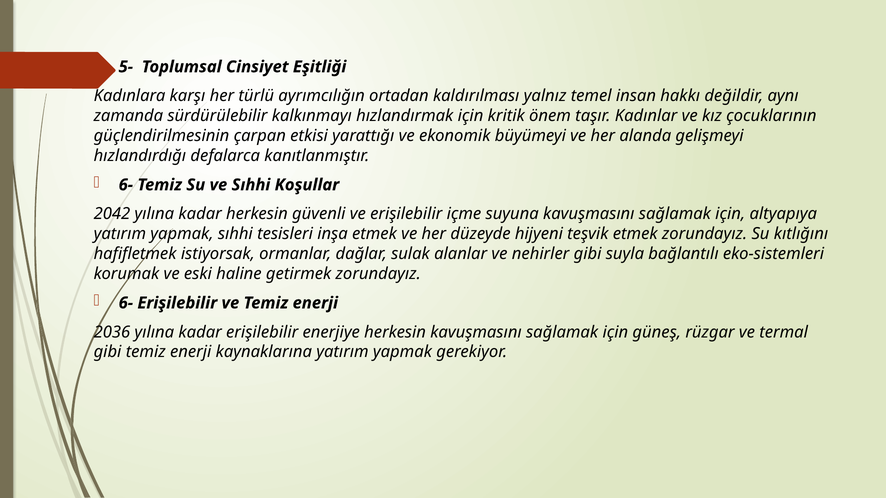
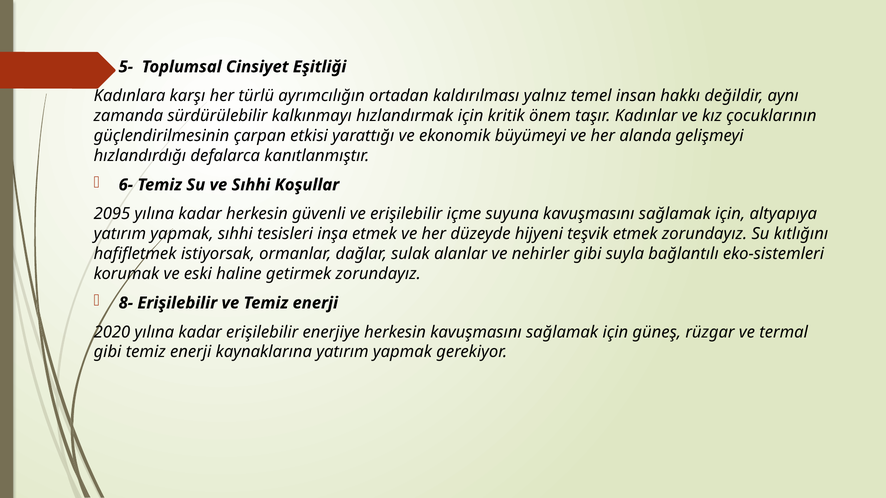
2042: 2042 -> 2095
6- at (126, 303): 6- -> 8-
2036: 2036 -> 2020
